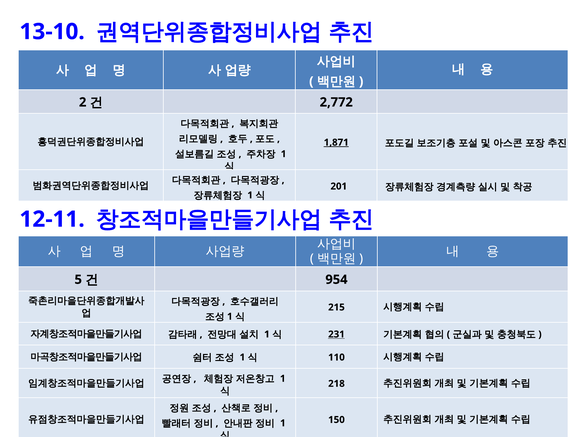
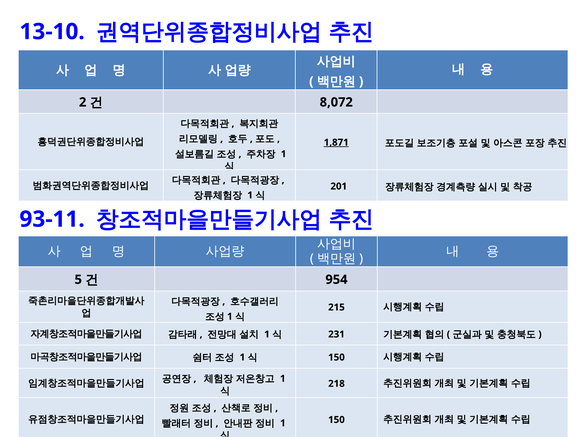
2,772: 2,772 -> 8,072
12-11: 12-11 -> 93-11
231 underline: present -> none
110 at (336, 357): 110 -> 150
